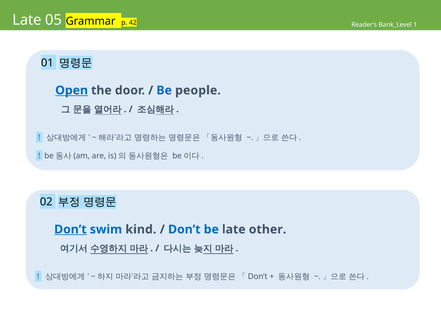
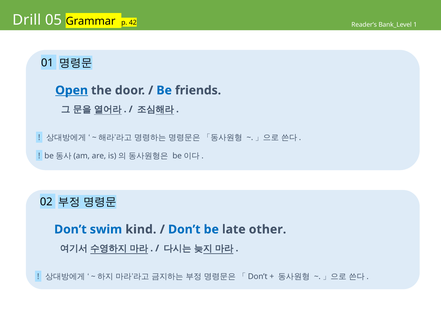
Late at (27, 20): Late -> Drill
people: people -> friends
Don’t at (70, 230) underline: present -> none
